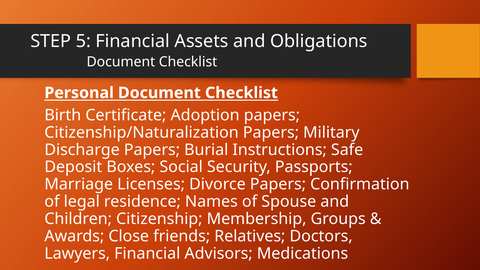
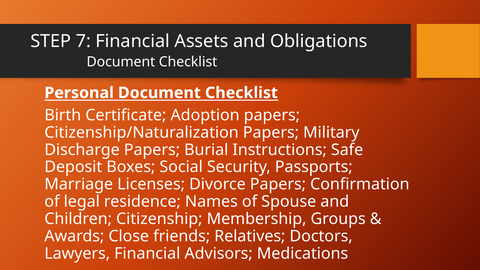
5: 5 -> 7
